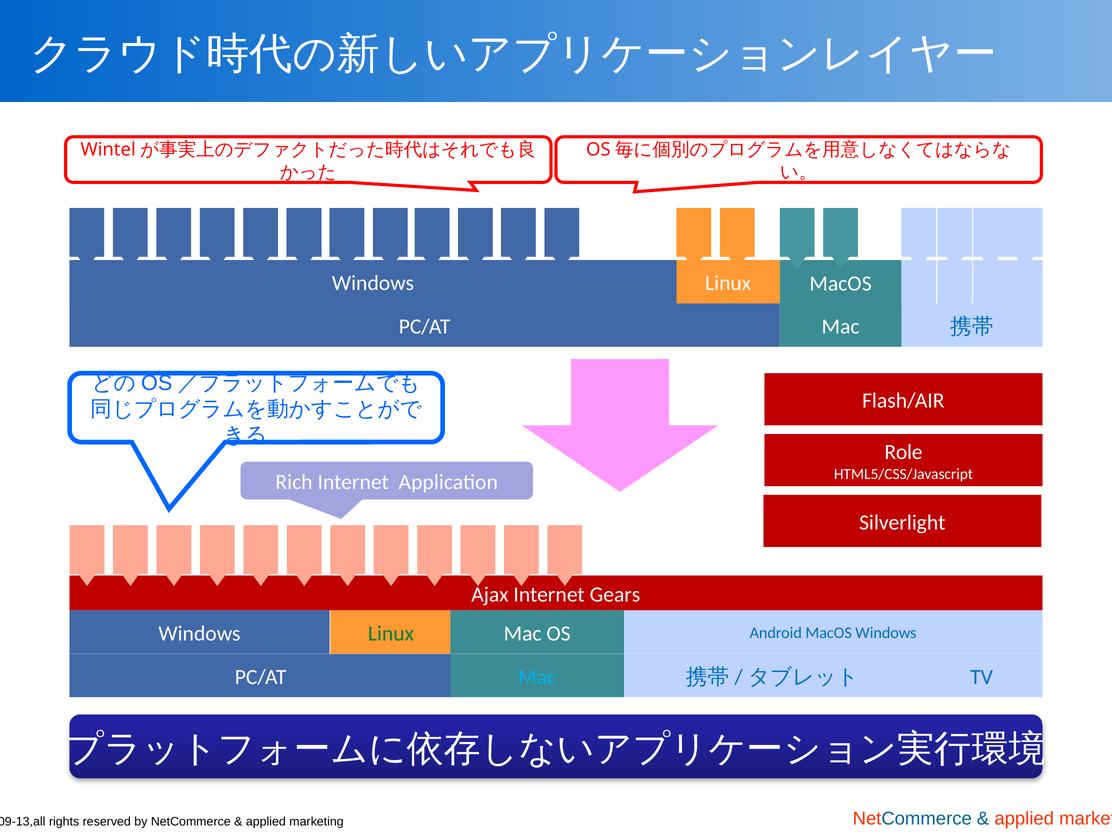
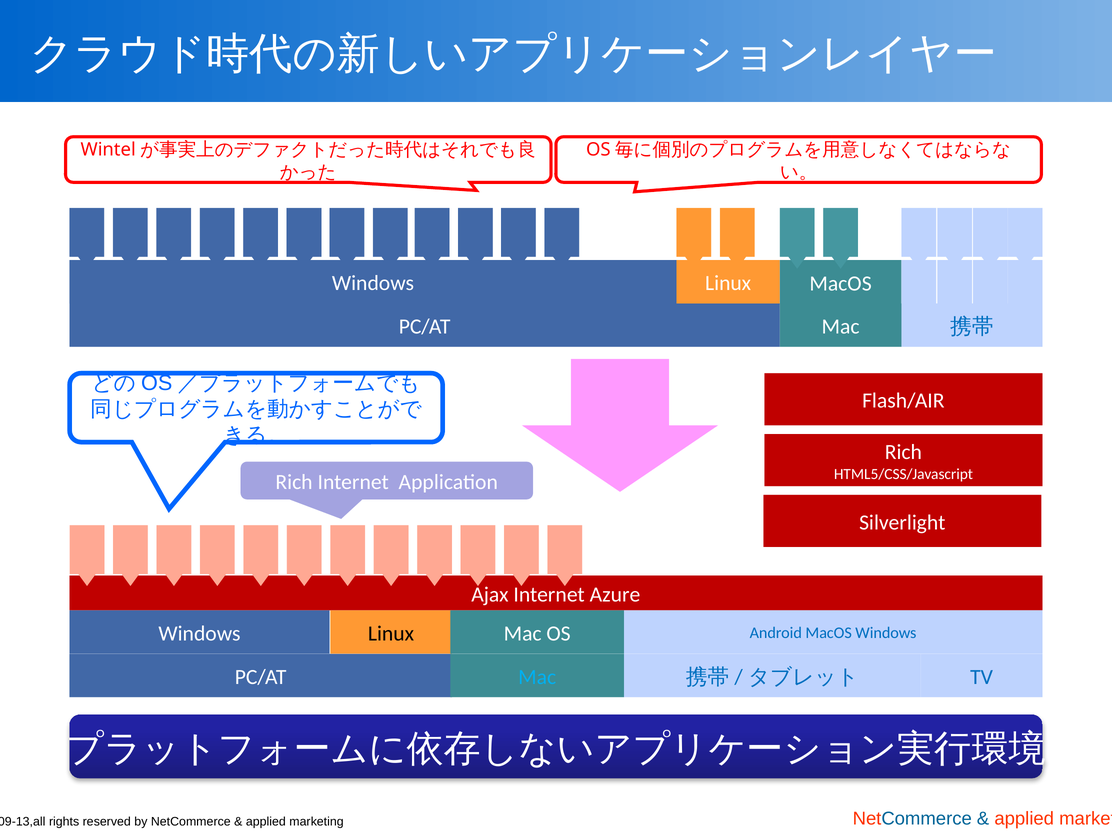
Role at (903, 452): Role -> Rich
Gears: Gears -> Azure
Linux at (391, 633) colour: green -> black
